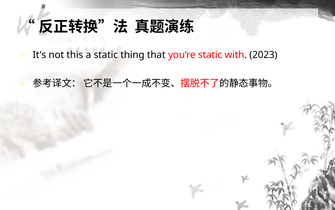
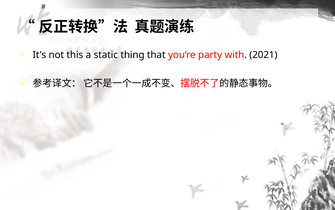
you‘re static: static -> party
2023: 2023 -> 2021
